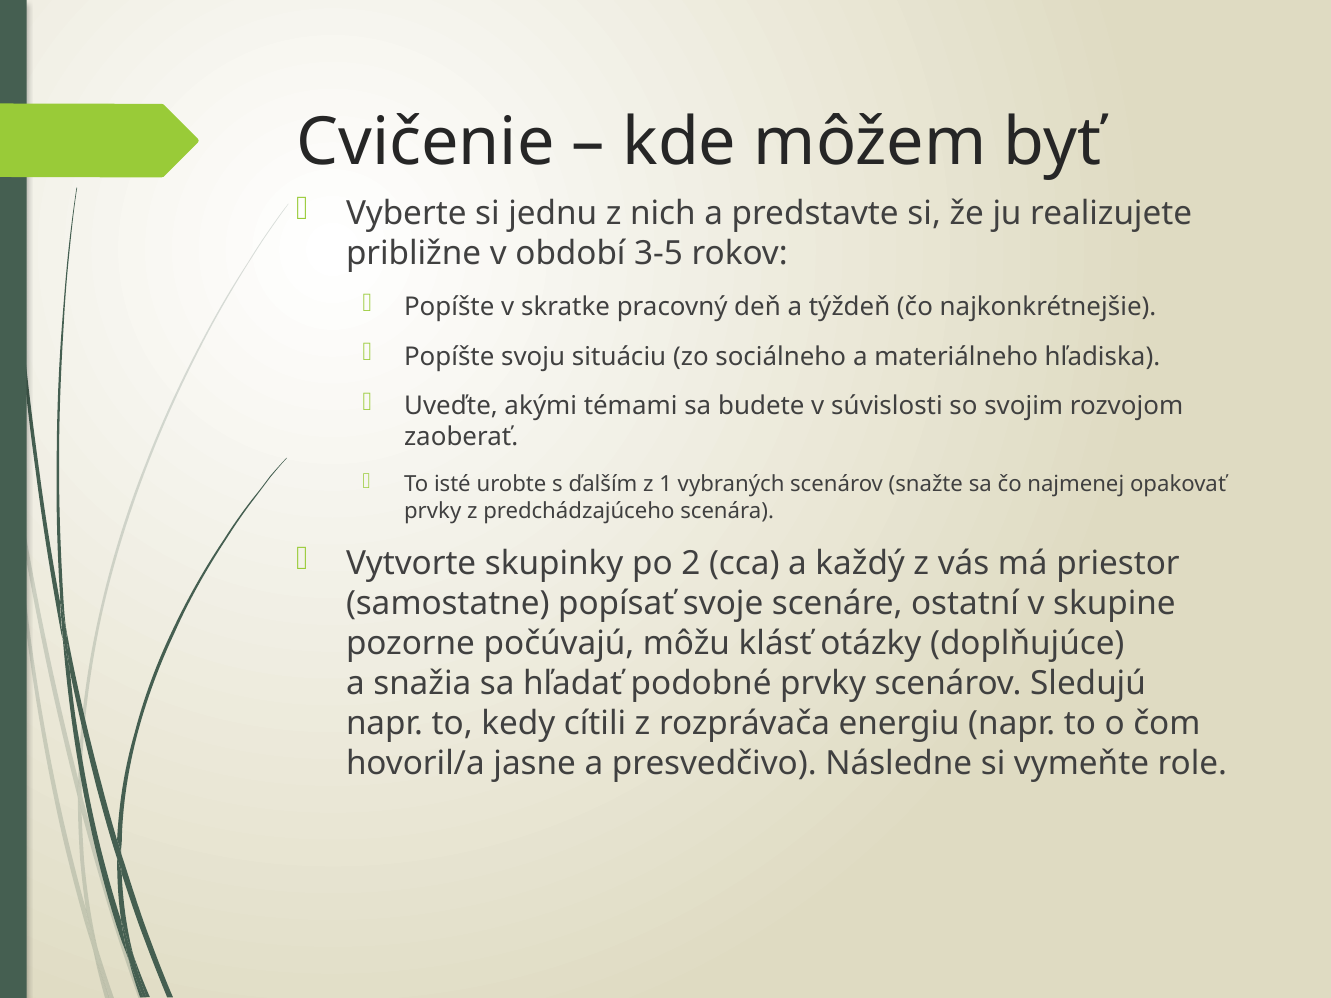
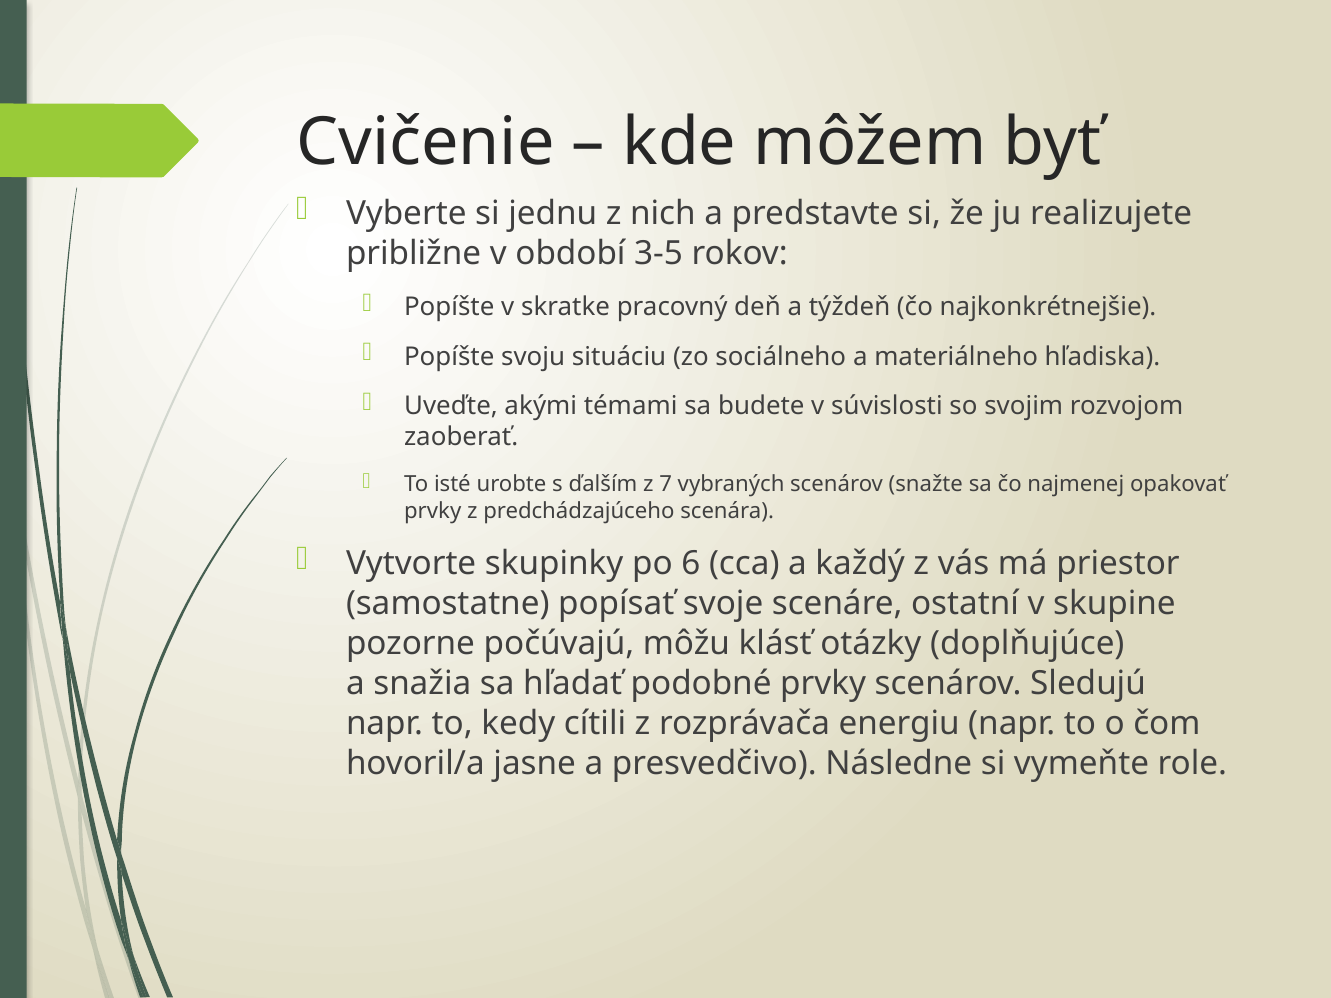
1: 1 -> 7
2: 2 -> 6
